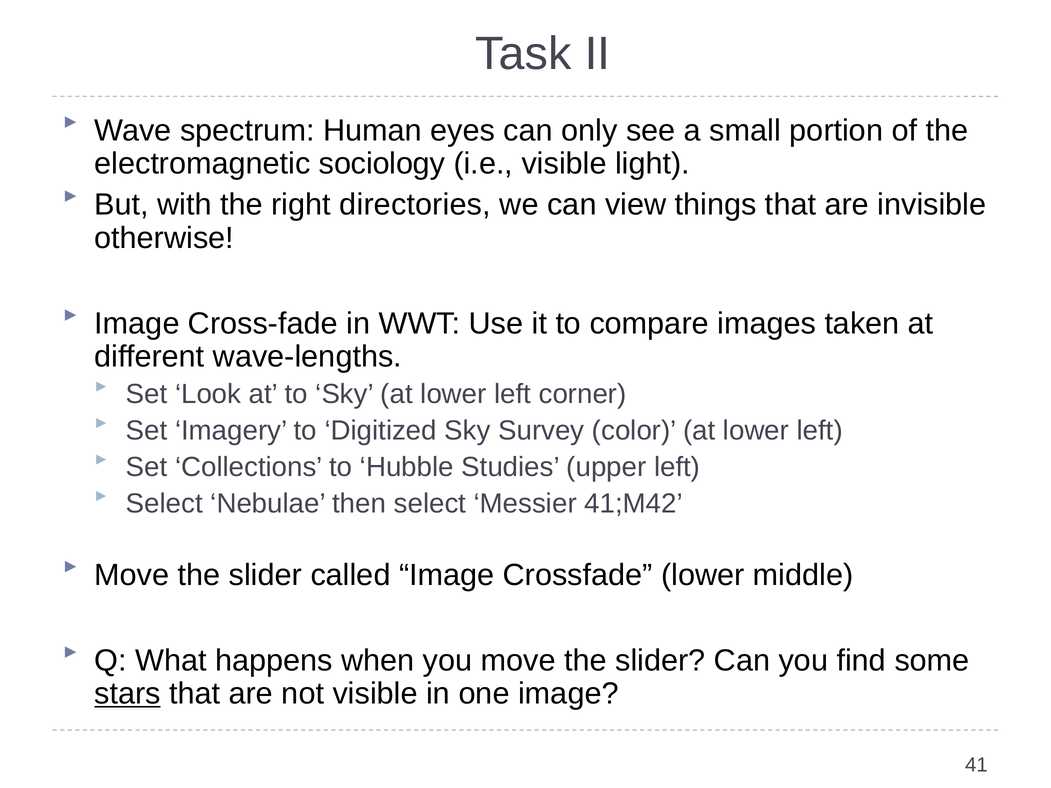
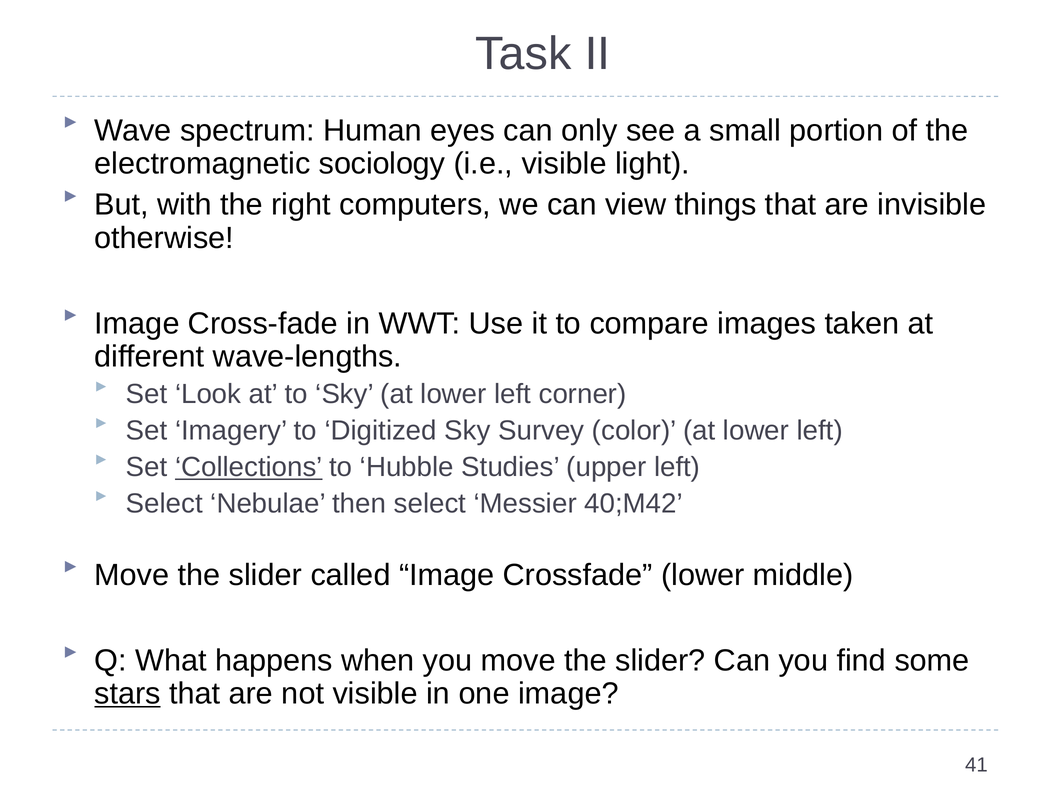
directories: directories -> computers
Collections underline: none -> present
41;M42: 41;M42 -> 40;M42
